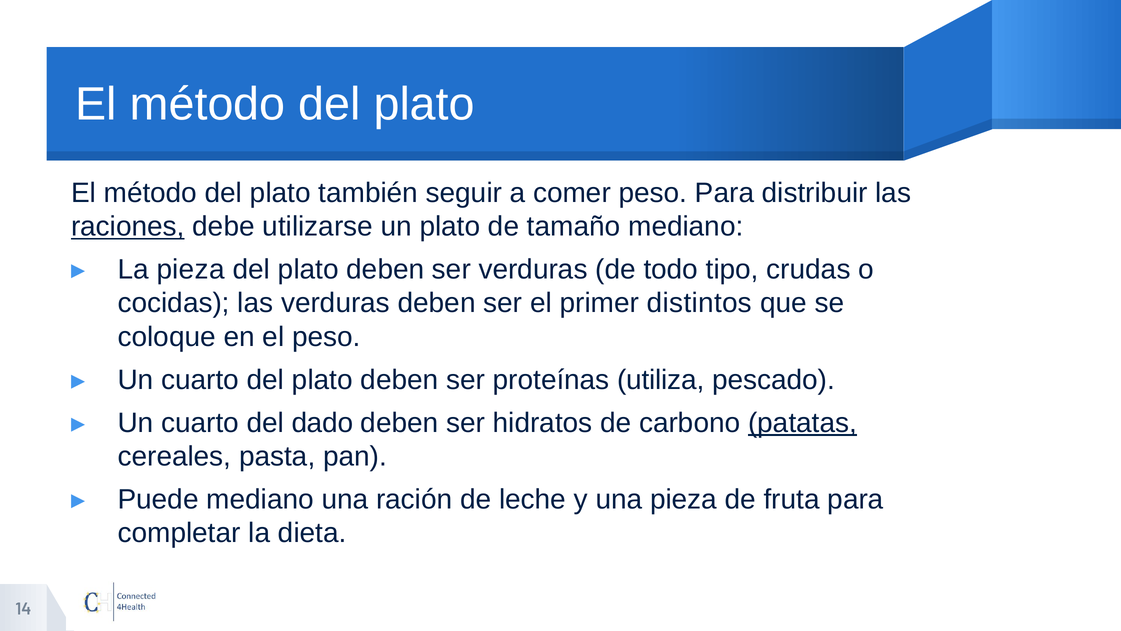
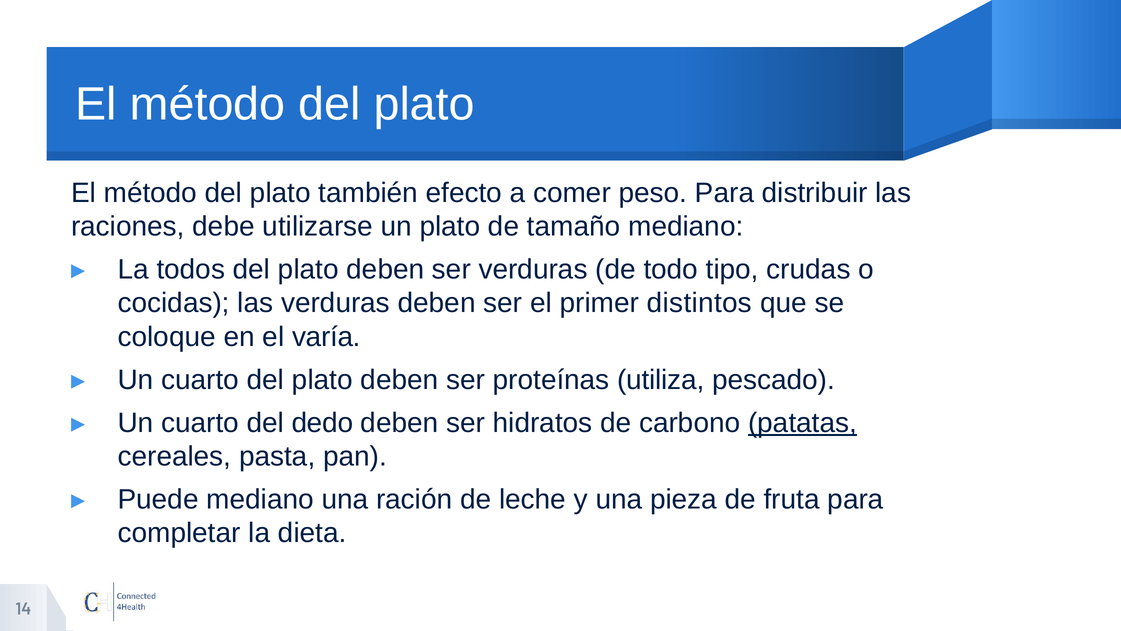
seguir: seguir -> efecto
raciones underline: present -> none
La pieza: pieza -> todos
el peso: peso -> varía
dado: dado -> dedo
